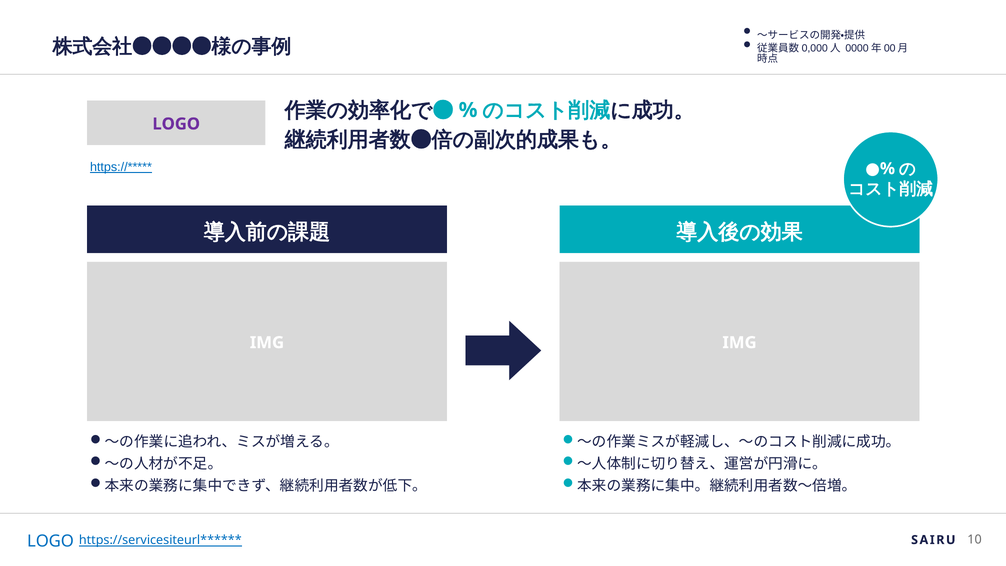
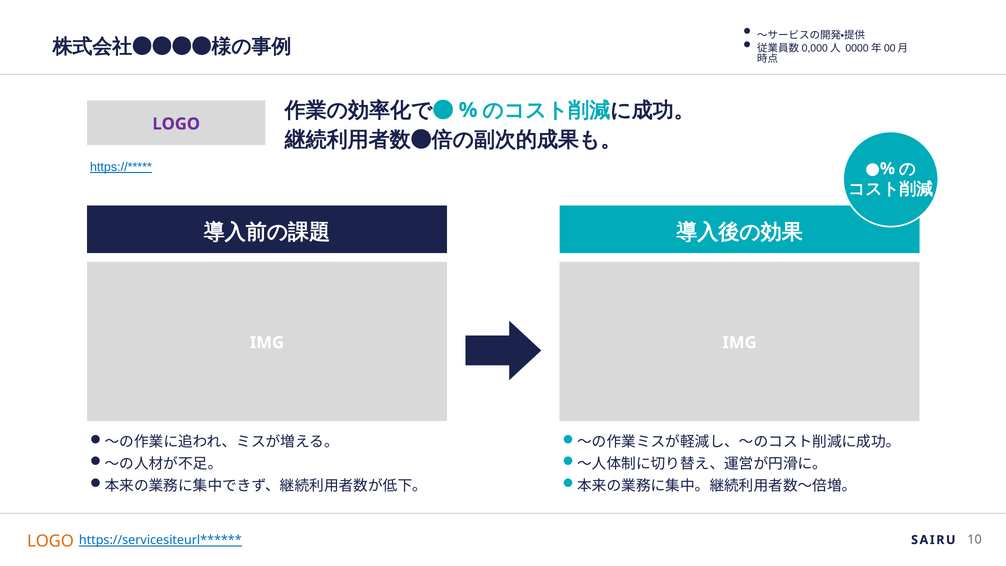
LOGO at (50, 541) colour: blue -> orange
